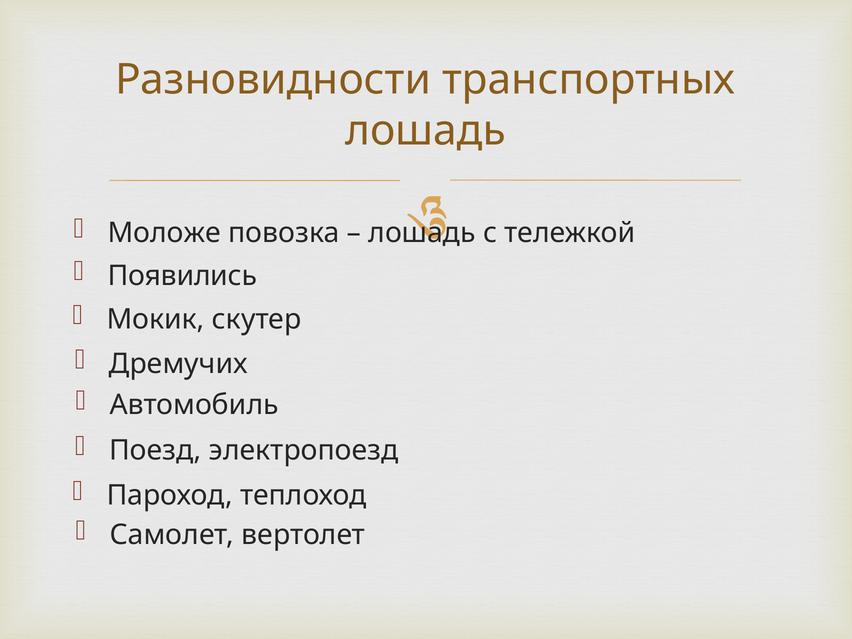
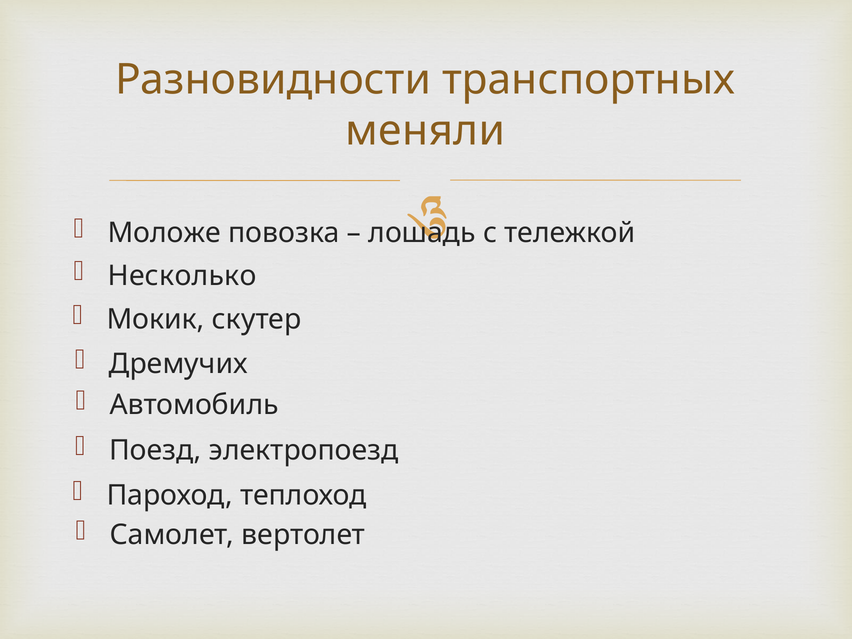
лошадь at (425, 131): лошадь -> меняли
Появились: Появились -> Несколько
